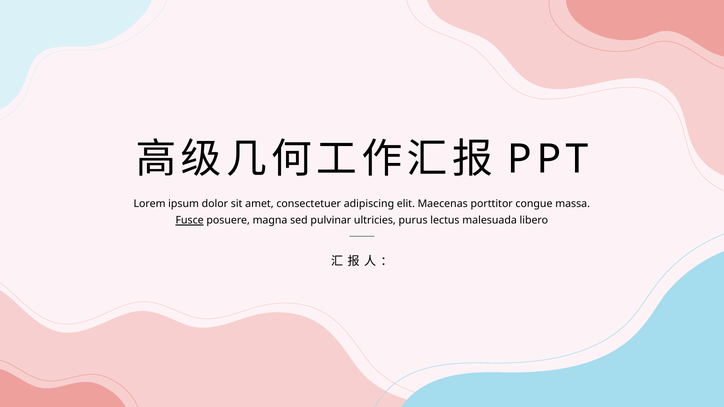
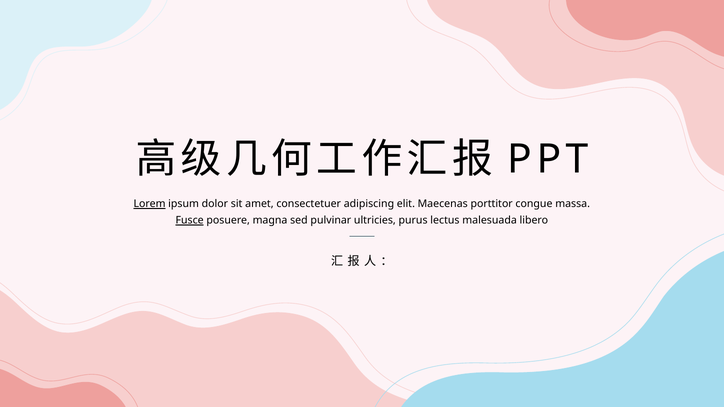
Lorem underline: none -> present
